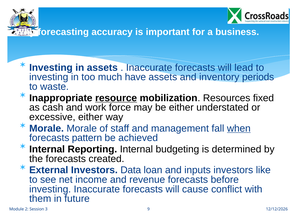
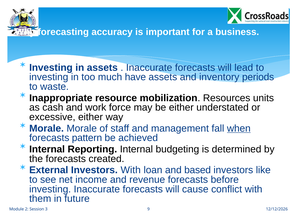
resource underline: present -> none
fixed: fixed -> units
Investors Data: Data -> With
inputs: inputs -> based
